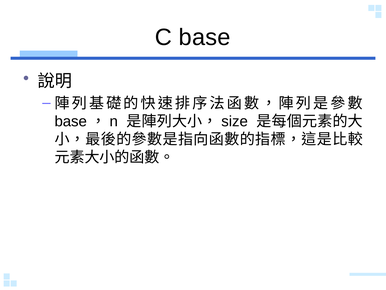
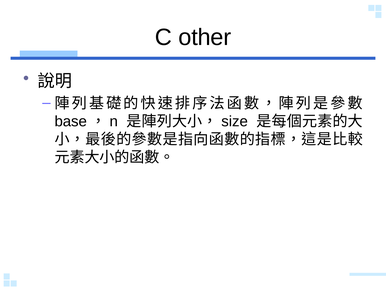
C base: base -> other
